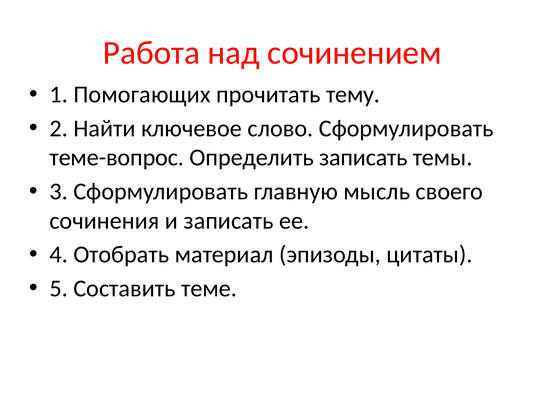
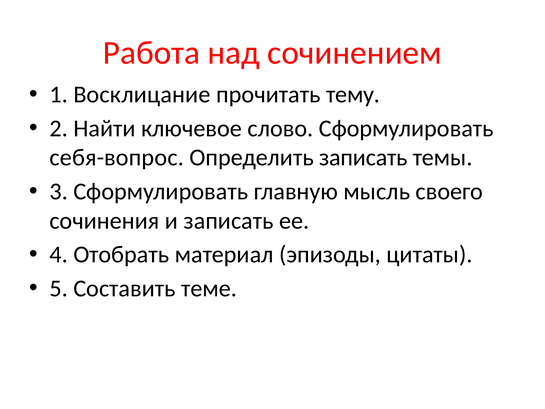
Помогающих: Помогающих -> Восклицание
теме-вопрос: теме-вопрос -> себя-вопрос
